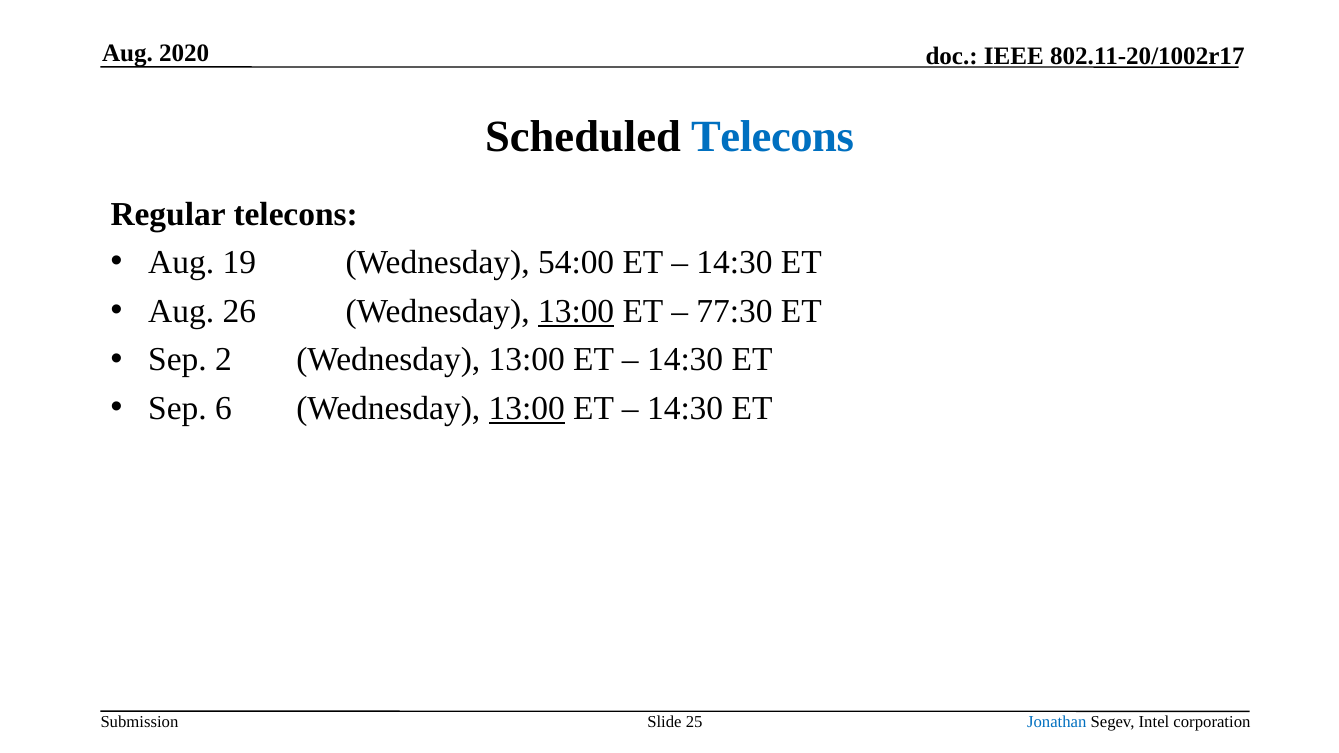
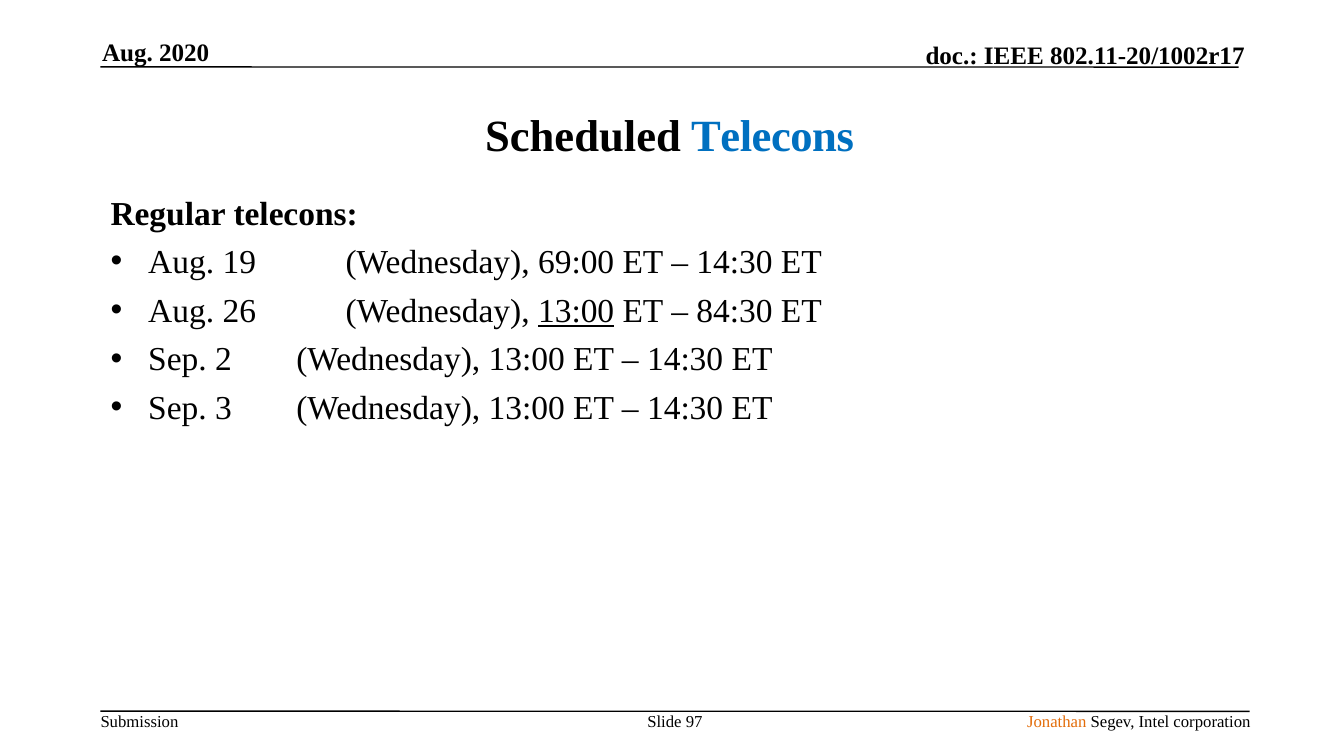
54:00: 54:00 -> 69:00
77:30: 77:30 -> 84:30
6: 6 -> 3
13:00 at (527, 408) underline: present -> none
25: 25 -> 97
Jonathan colour: blue -> orange
